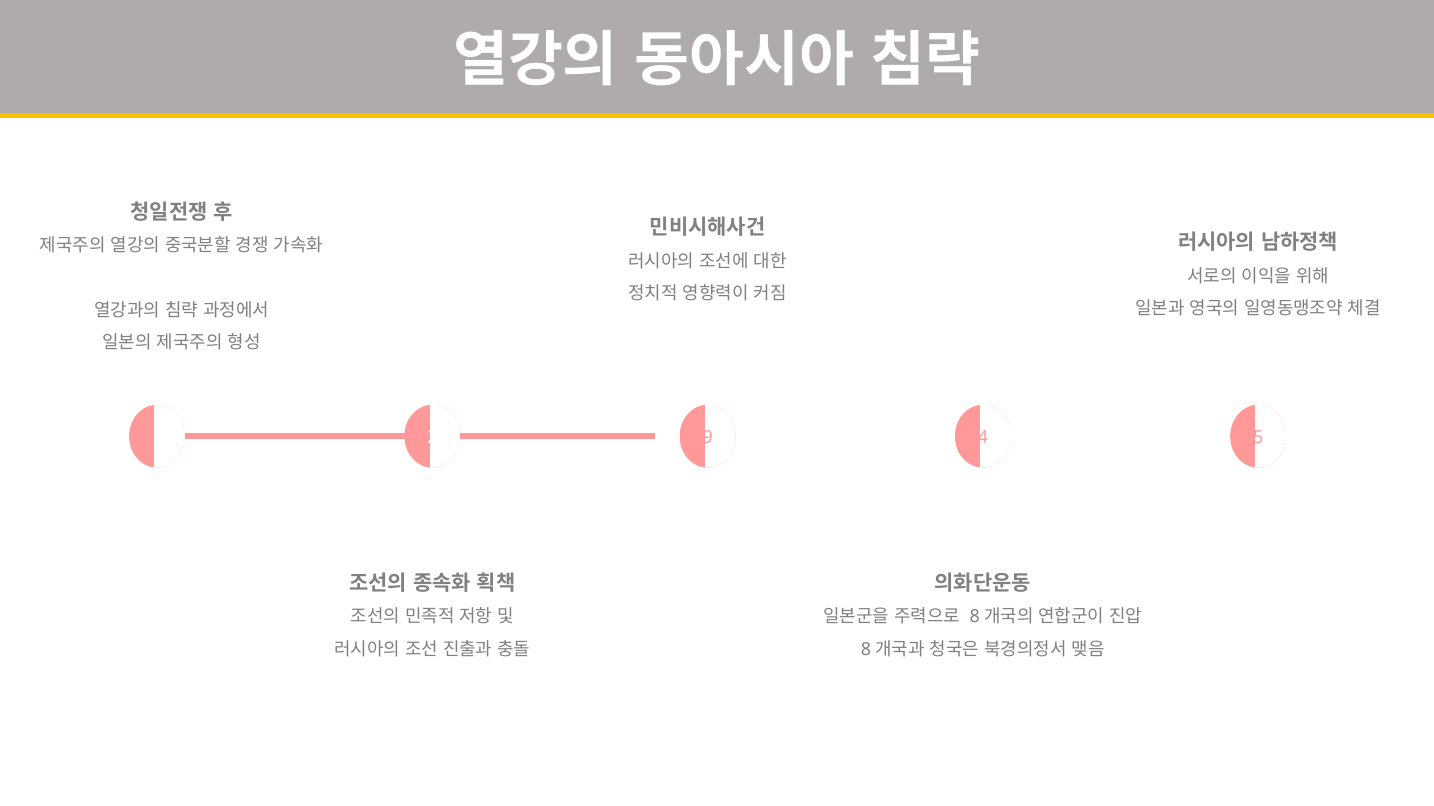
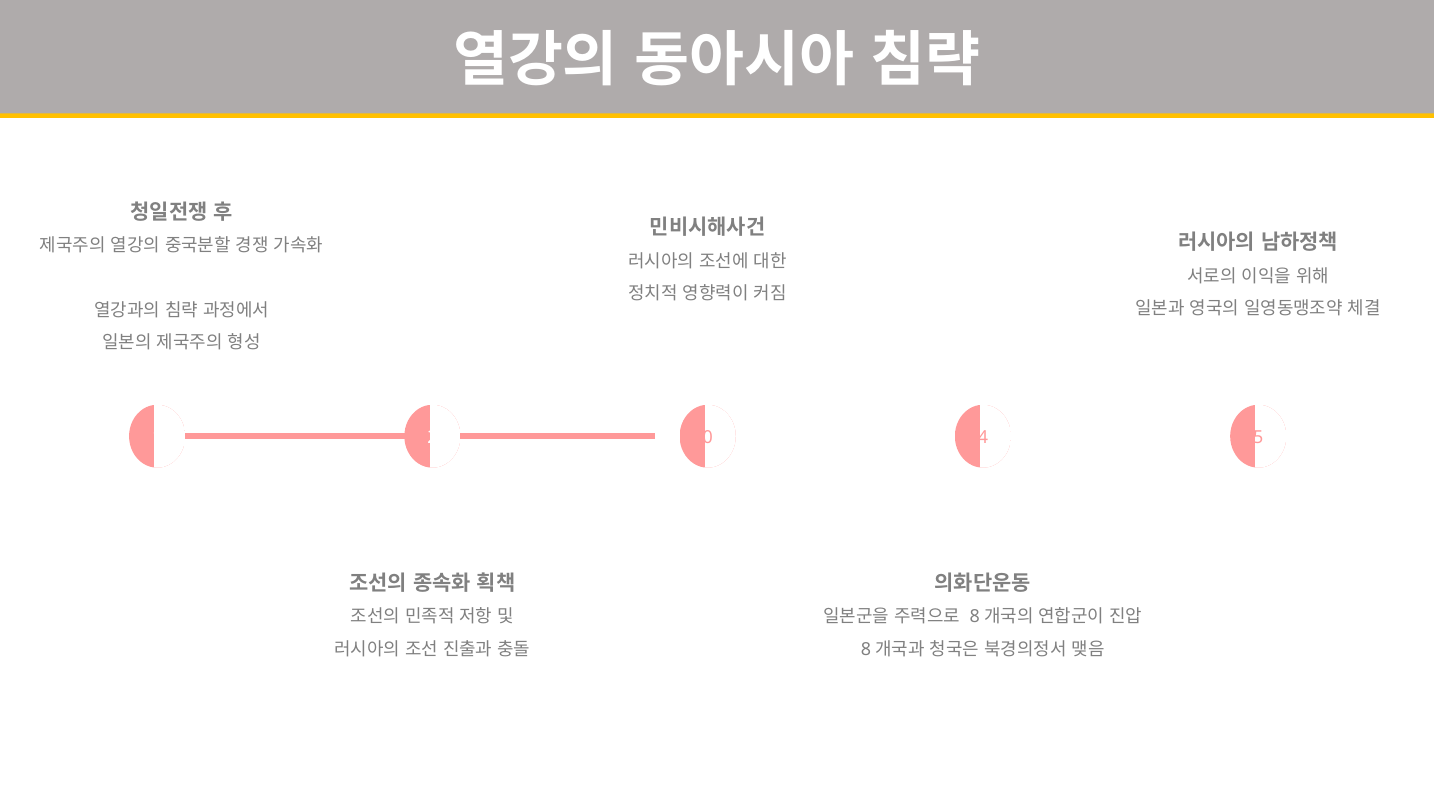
9: 9 -> 0
